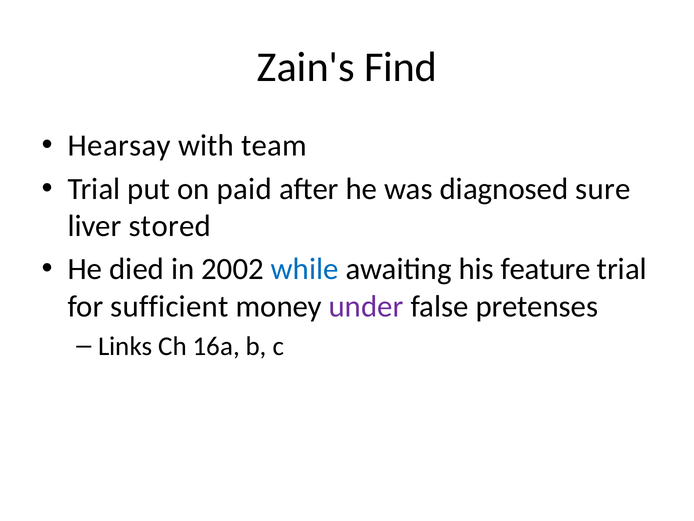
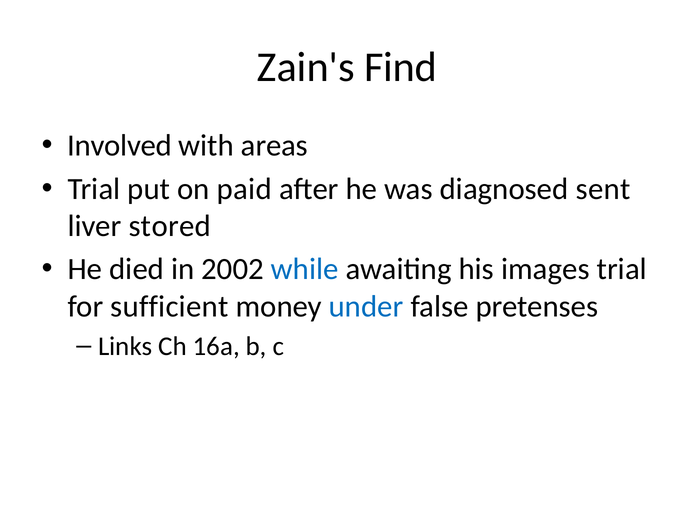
Hearsay: Hearsay -> Involved
team: team -> areas
sure: sure -> sent
feature: feature -> images
under colour: purple -> blue
